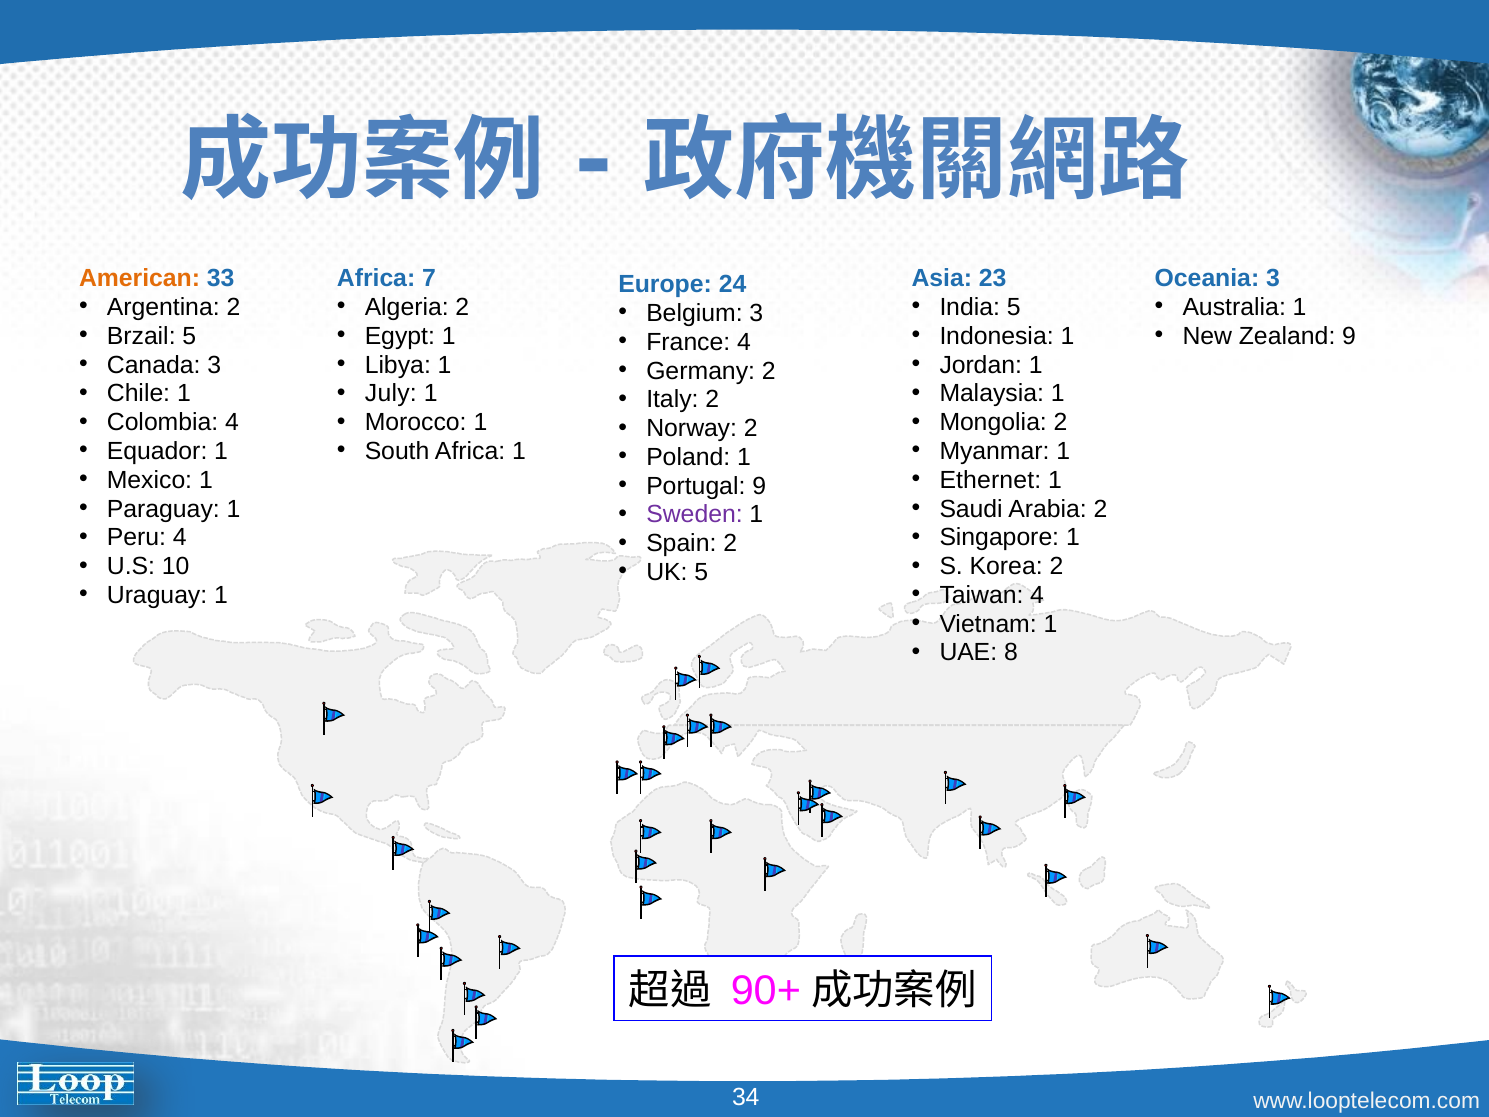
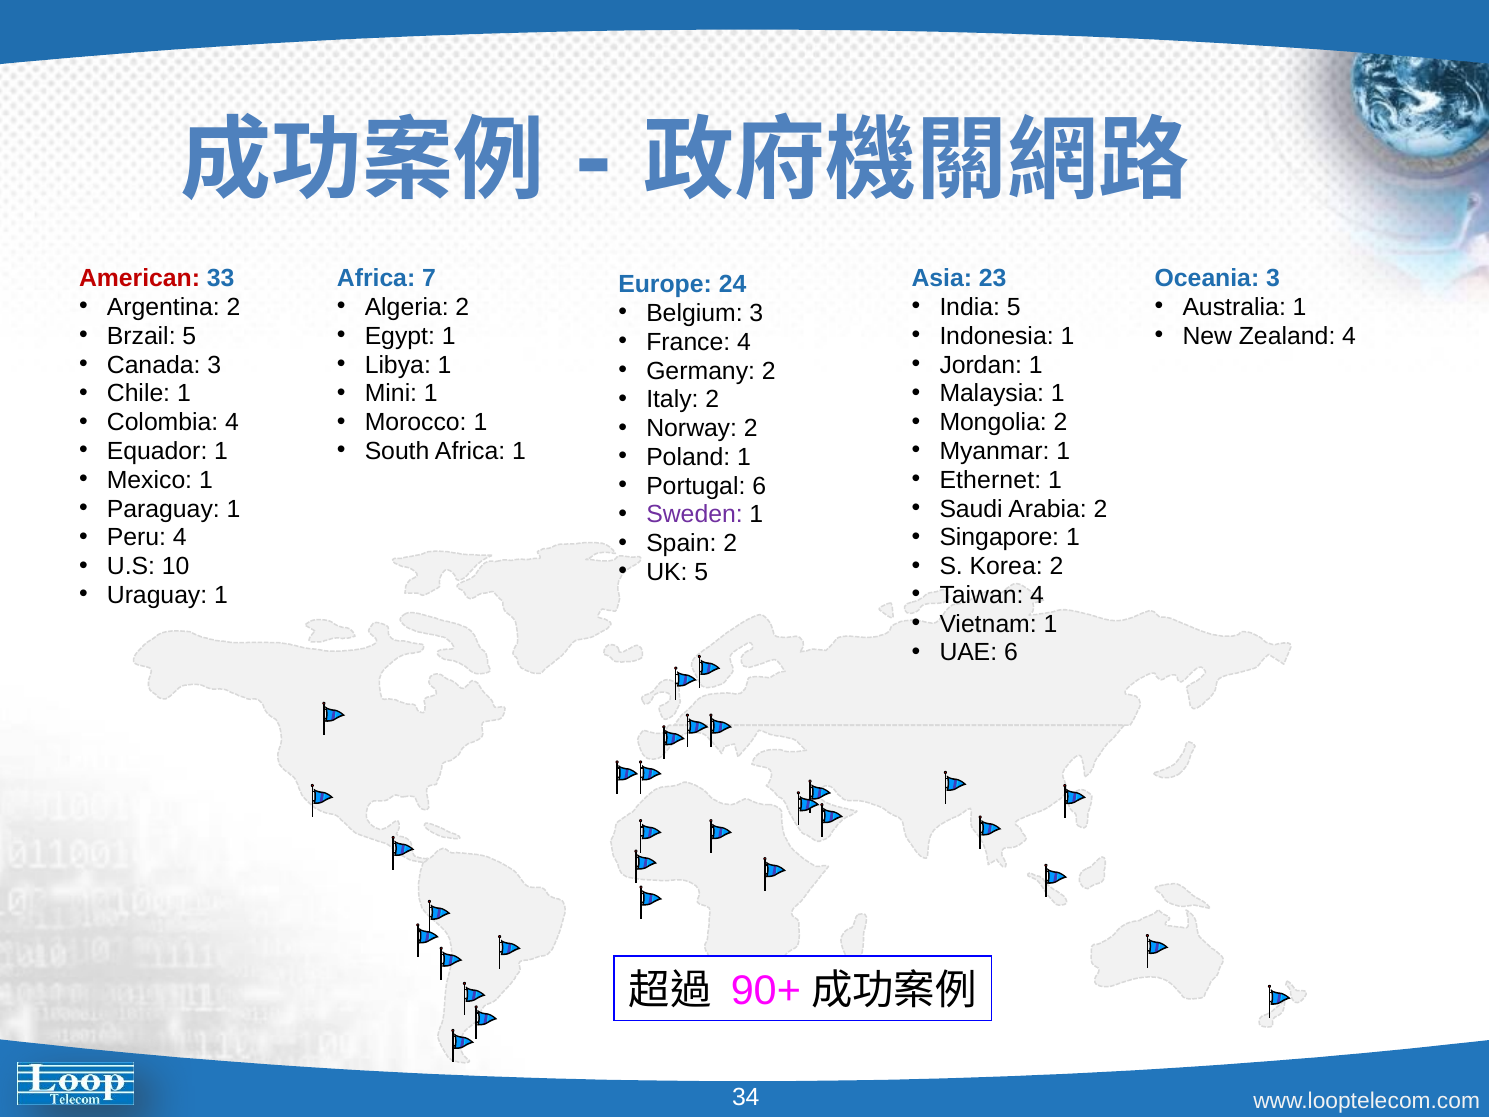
American colour: orange -> red
Zealand 9: 9 -> 4
July: July -> Mini
Portugal 9: 9 -> 6
UAE 8: 8 -> 6
